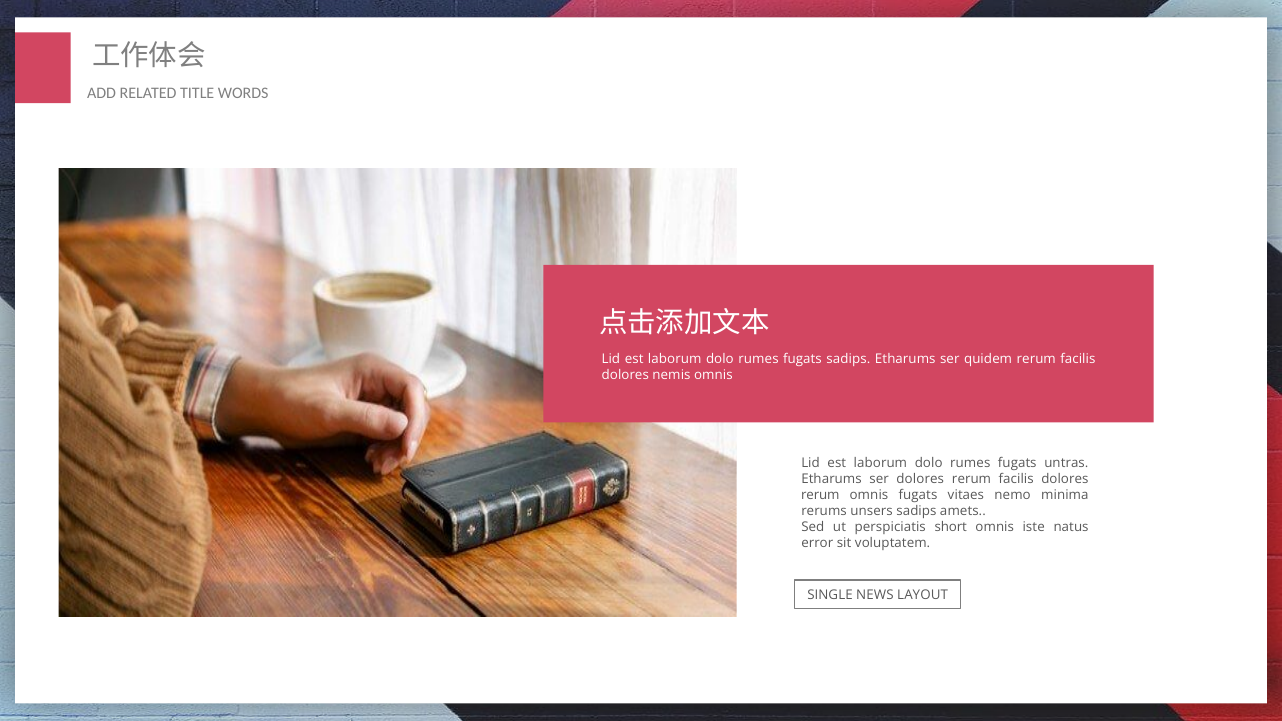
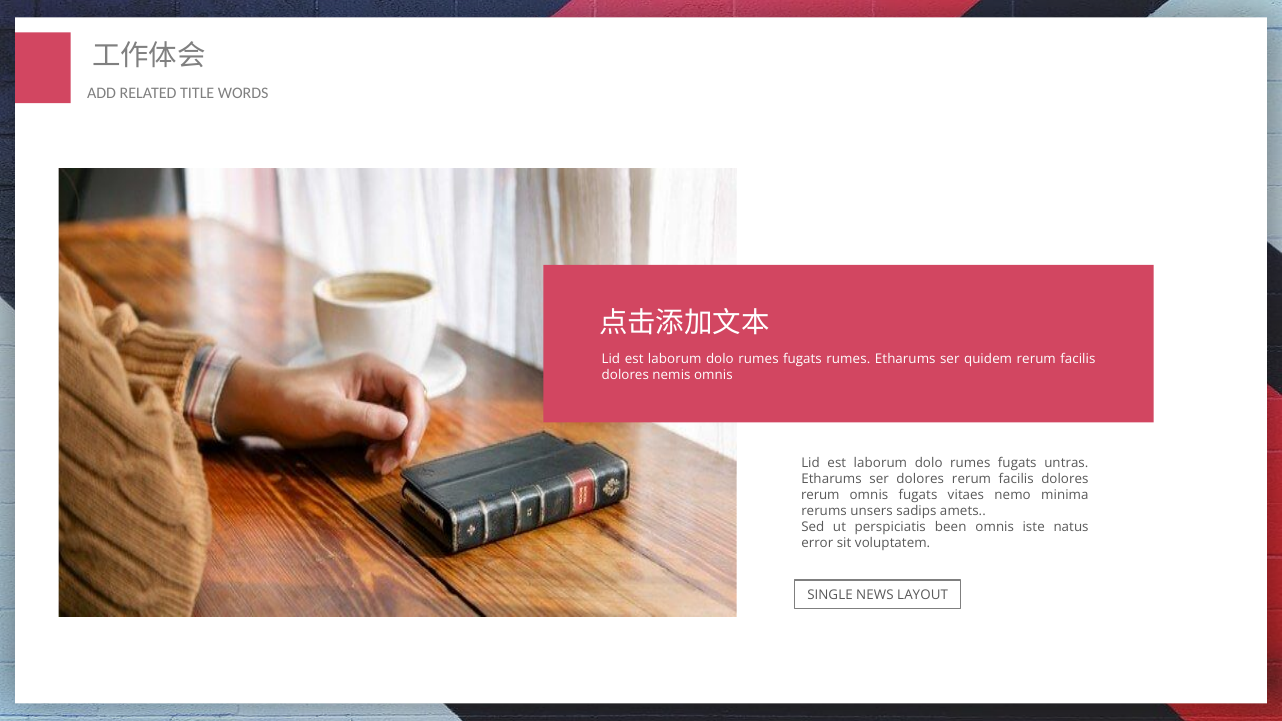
fugats sadips: sadips -> rumes
short: short -> been
